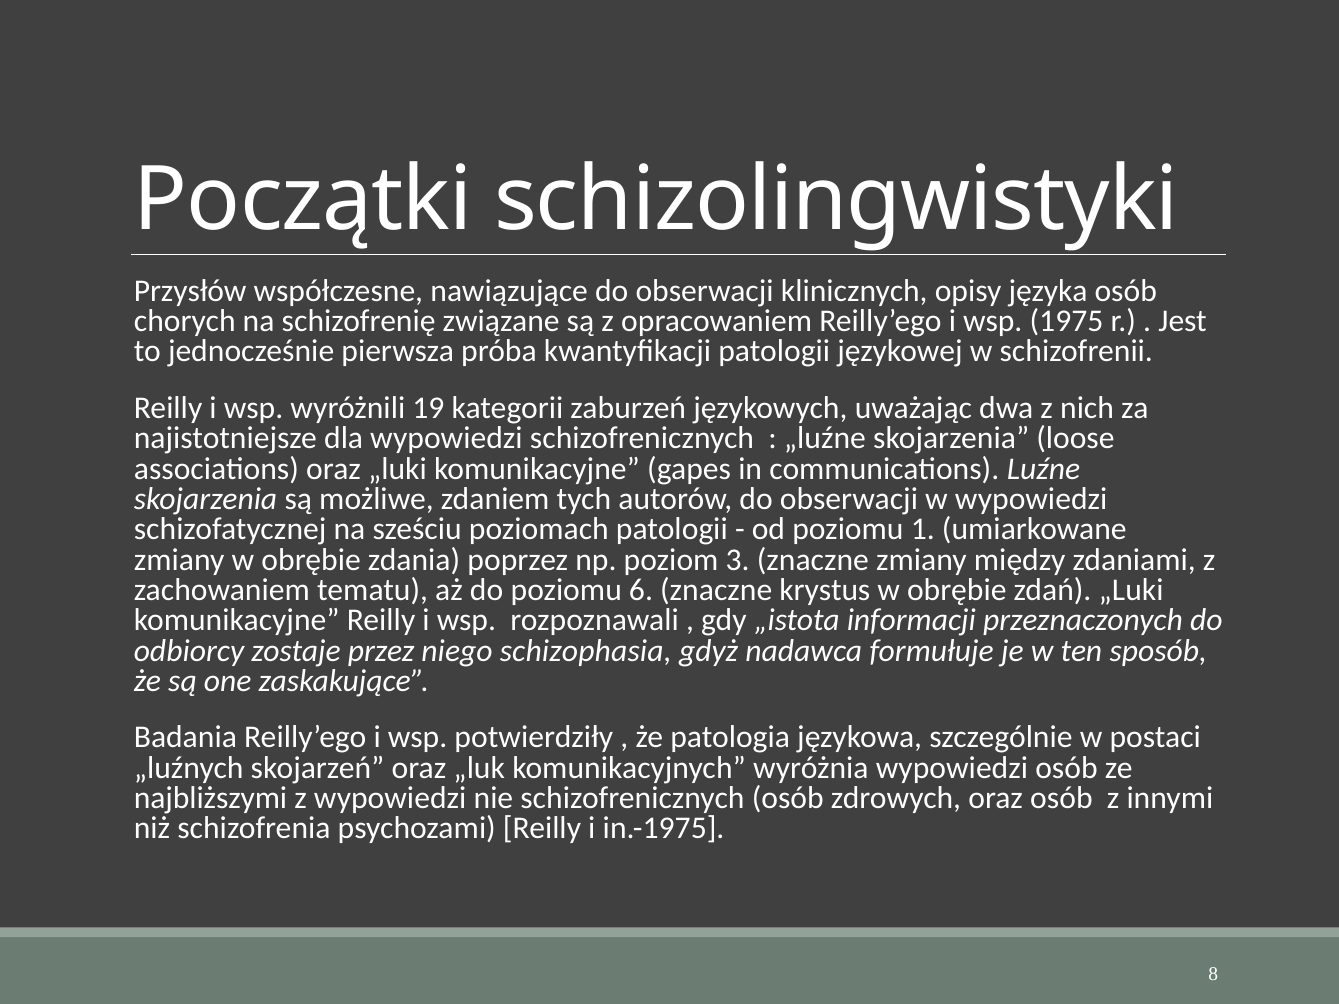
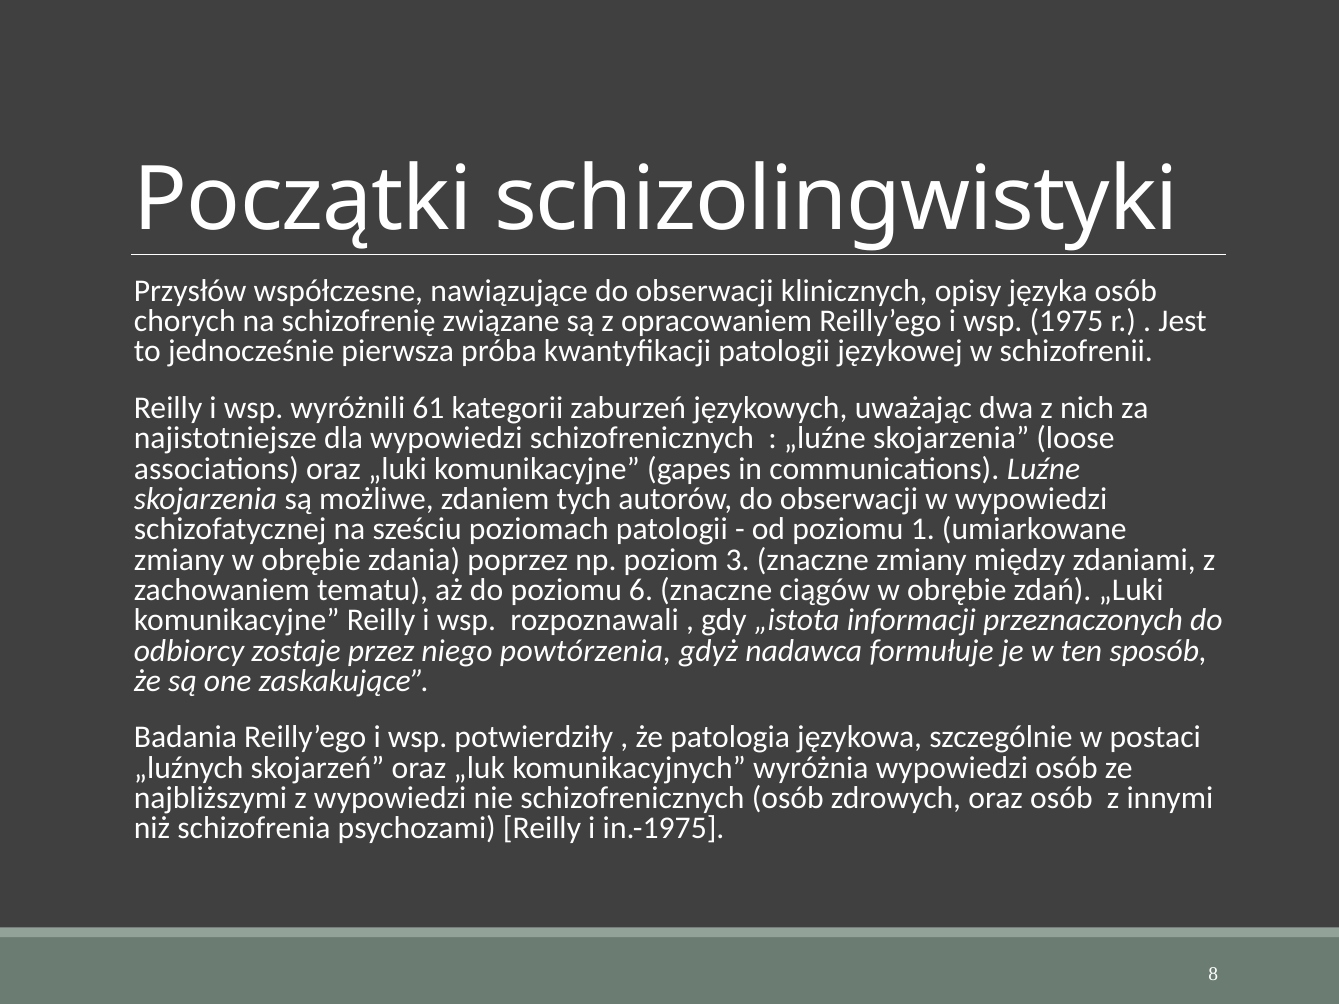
19: 19 -> 61
krystus: krystus -> ciągów
schizophasia: schizophasia -> powtórzenia
